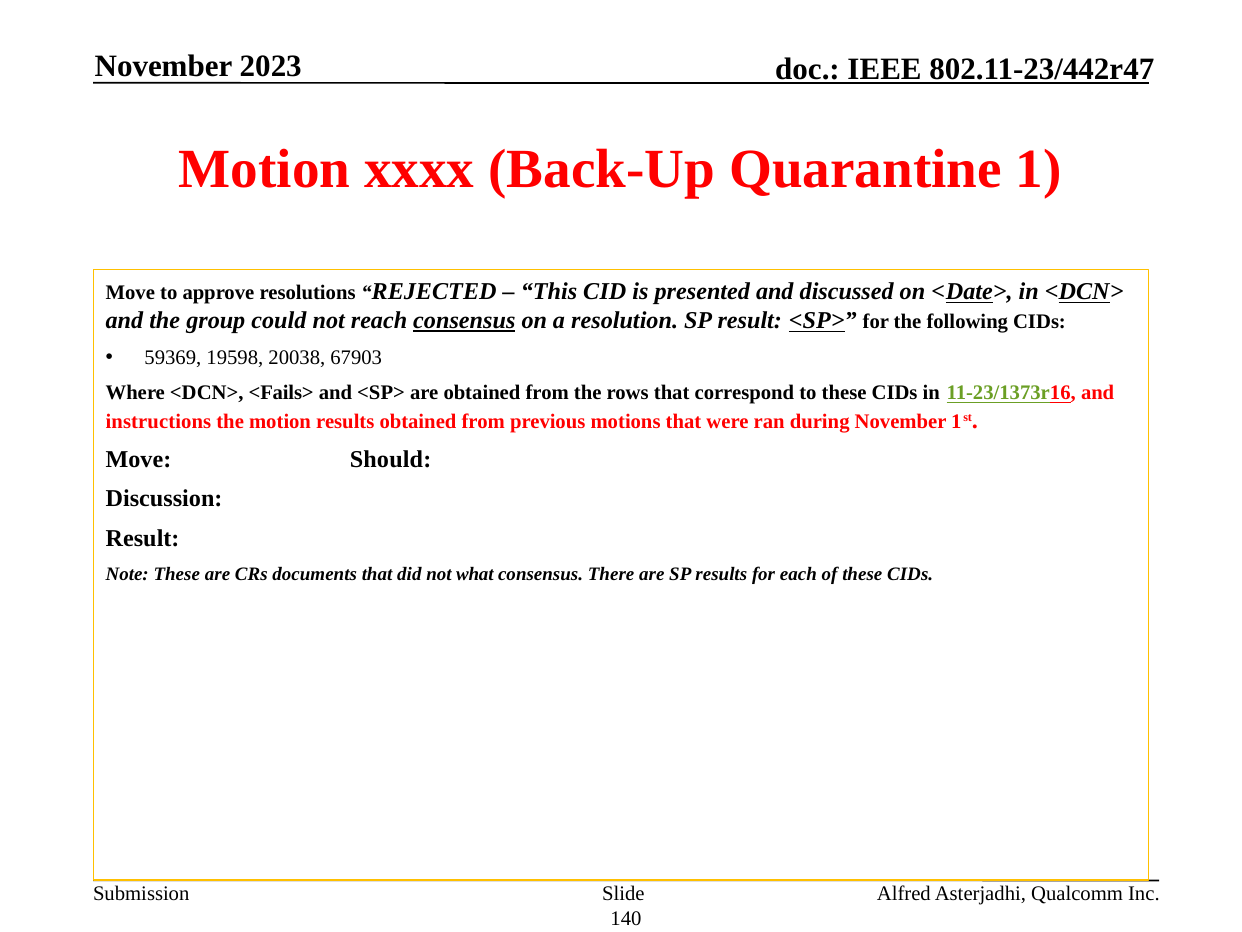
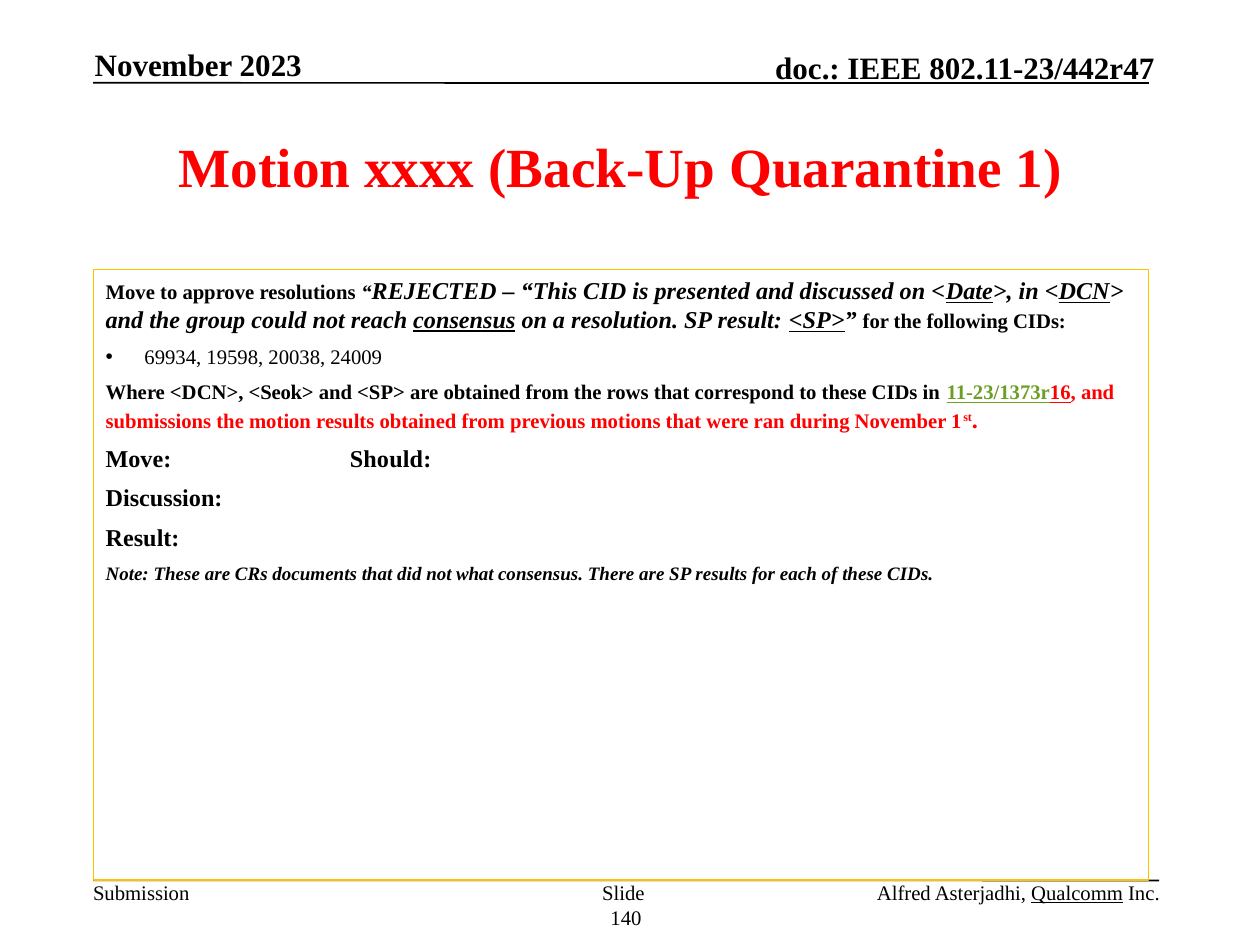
59369: 59369 -> 69934
67903: 67903 -> 24009
<Fails>: <Fails> -> <Seok>
instructions: instructions -> submissions
Qualcomm underline: none -> present
